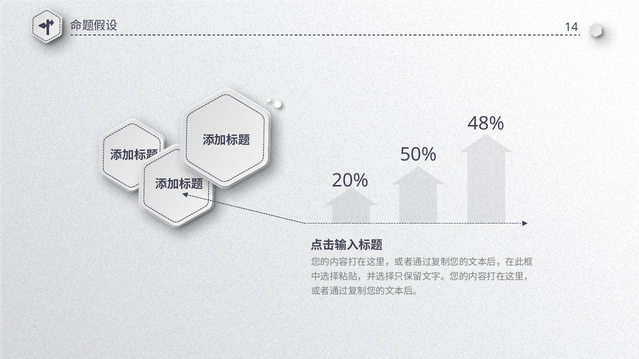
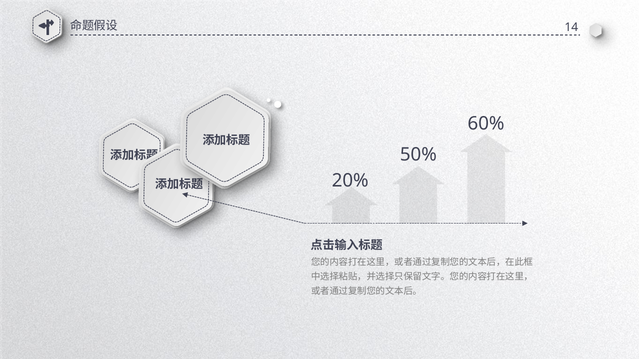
48%: 48% -> 60%
